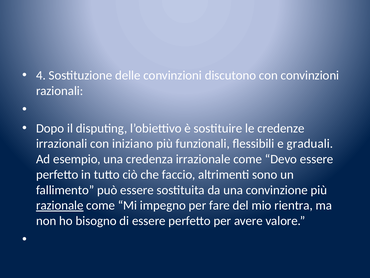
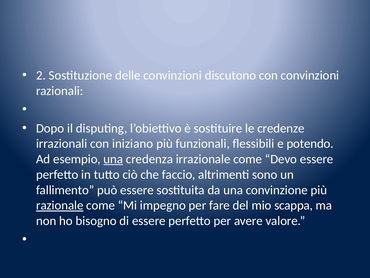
4: 4 -> 2
graduali: graduali -> potendo
una at (113, 159) underline: none -> present
rientra: rientra -> scappa
